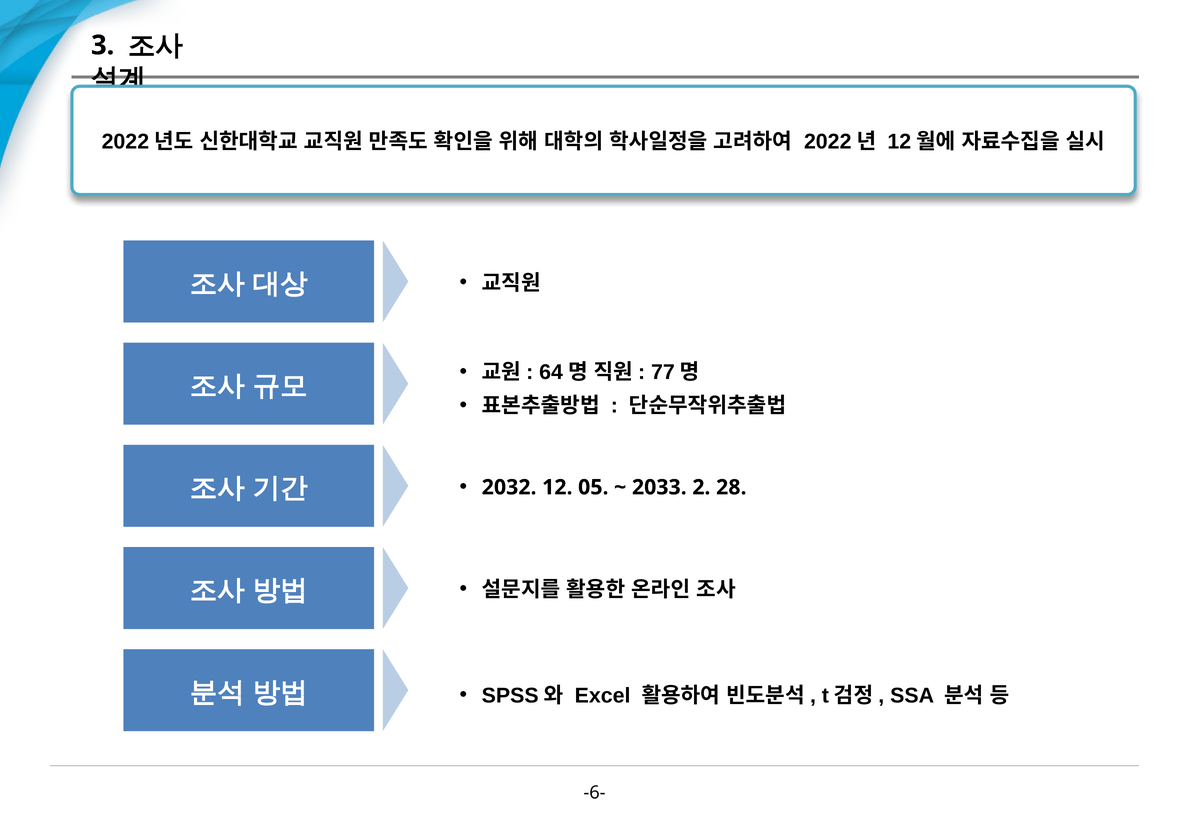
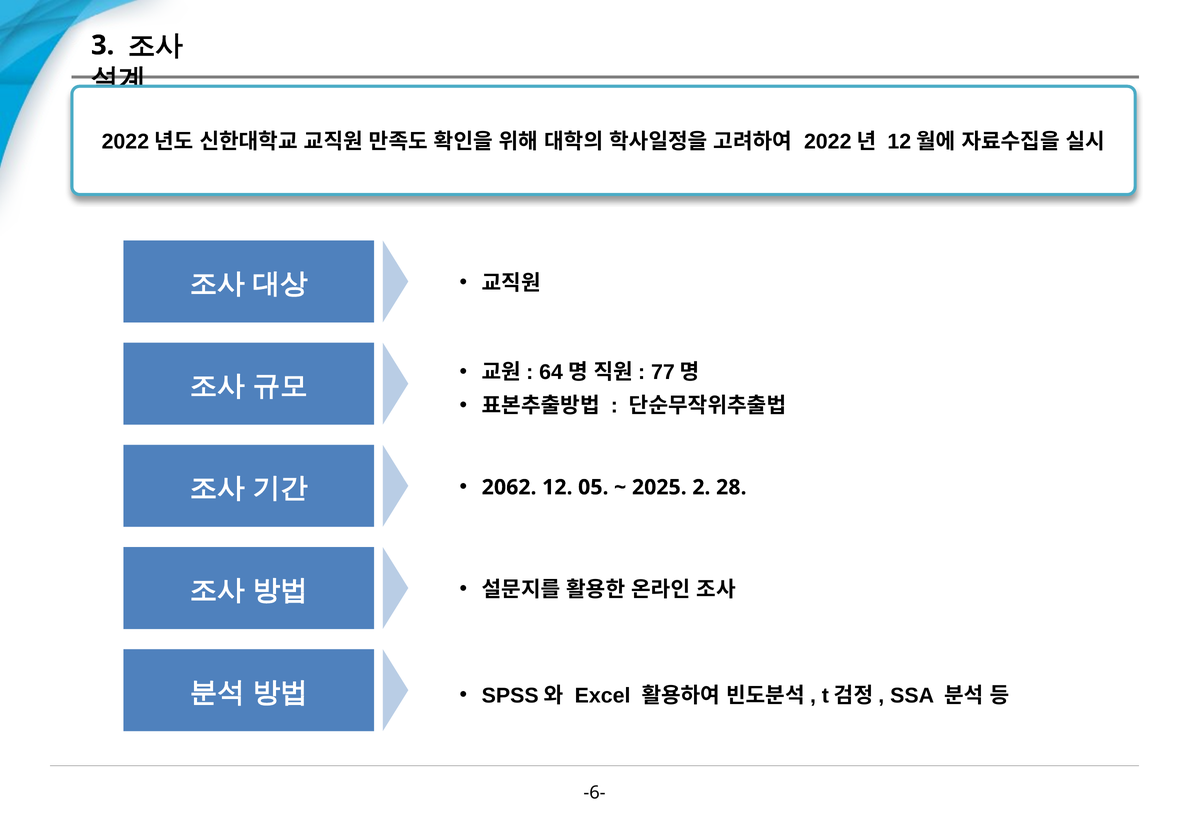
2032: 2032 -> 2062
2033: 2033 -> 2025
